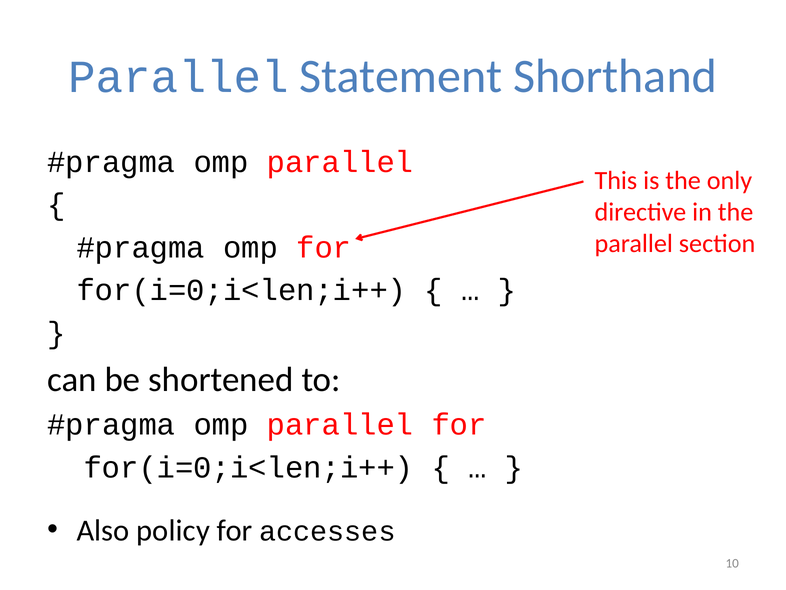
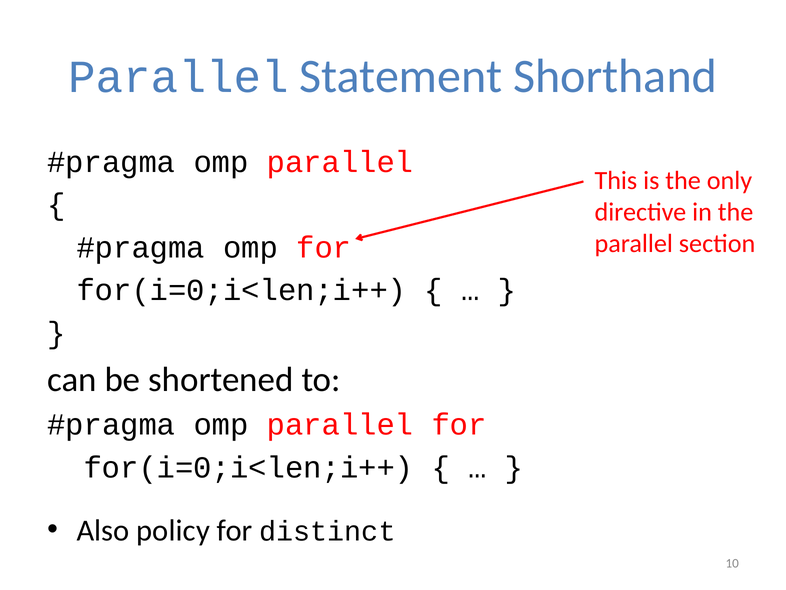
accesses: accesses -> distinct
